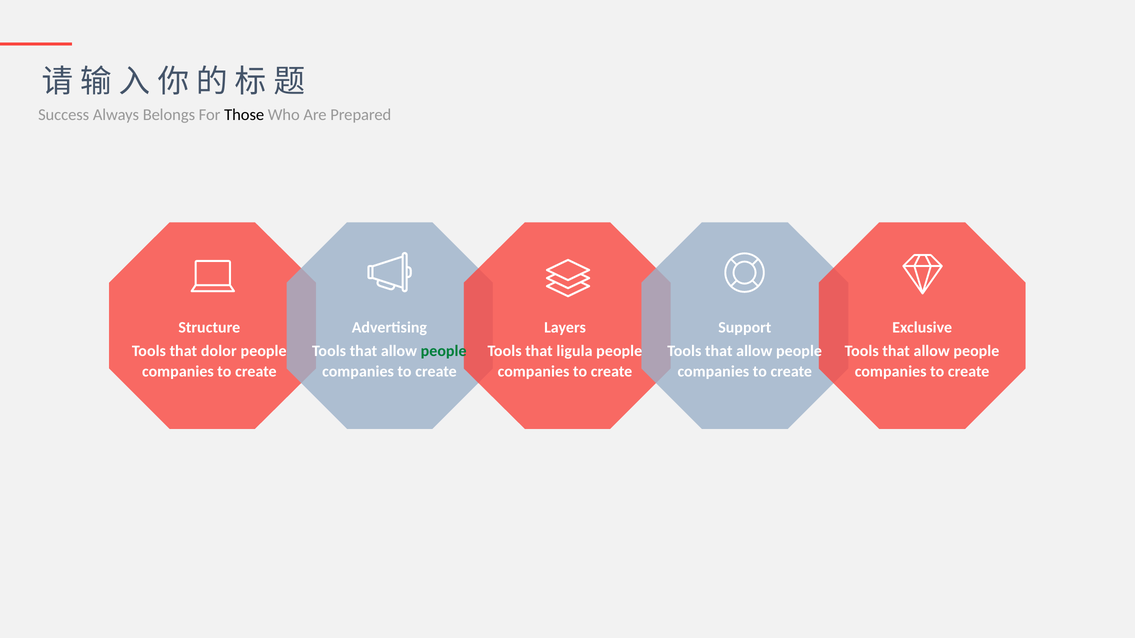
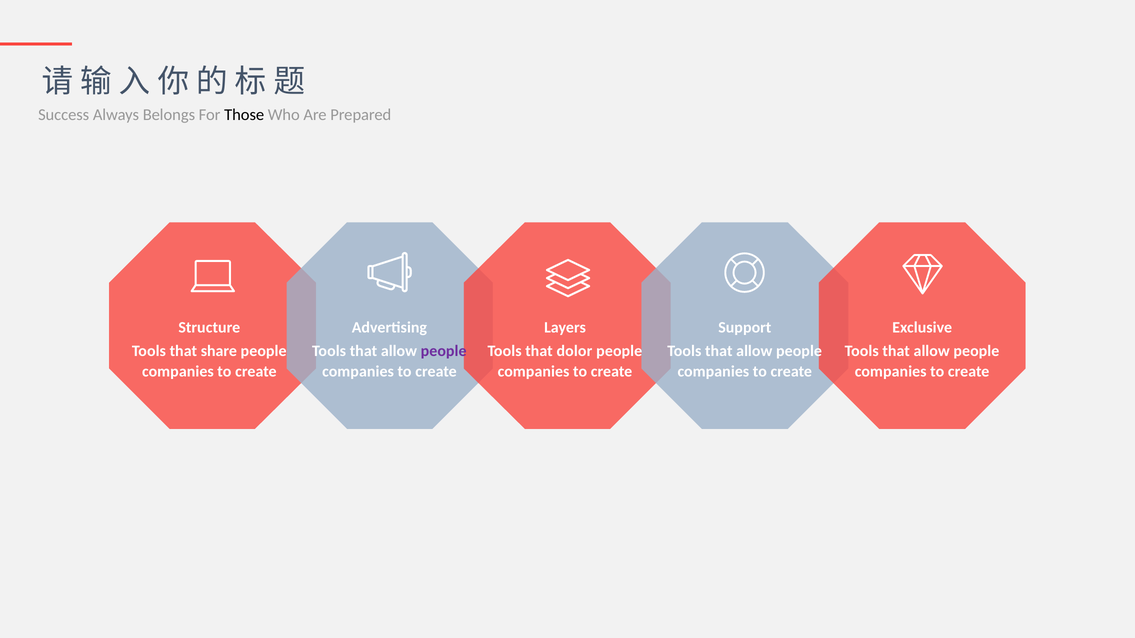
dolor: dolor -> share
people at (444, 351) colour: green -> purple
ligula: ligula -> dolor
